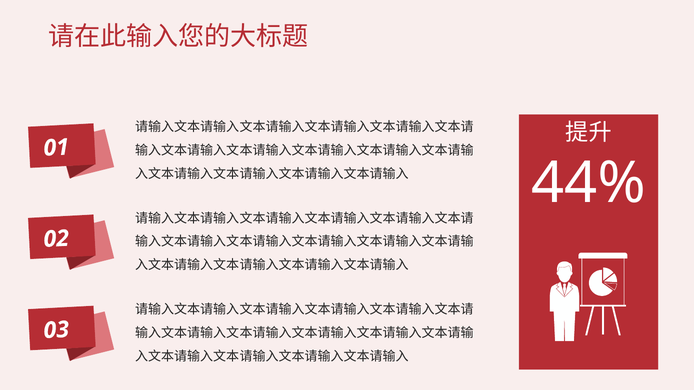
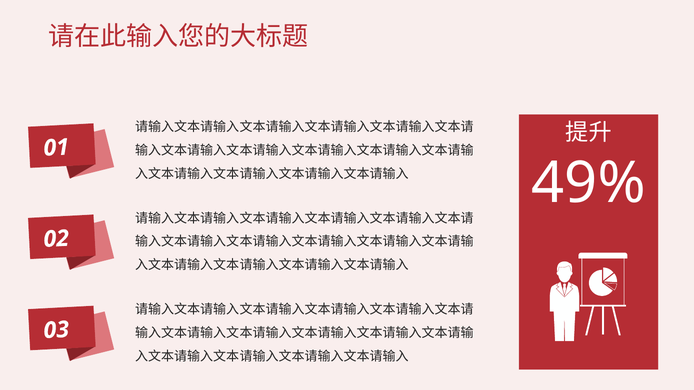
44%: 44% -> 49%
